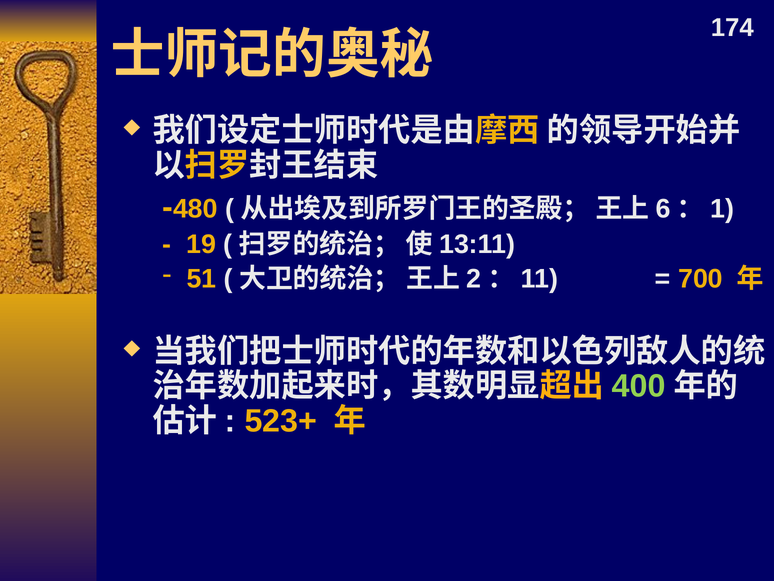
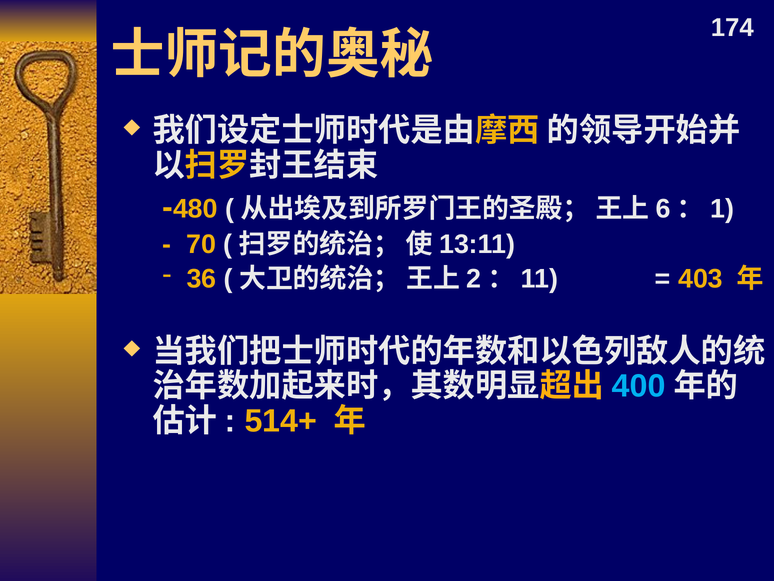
19: 19 -> 70
51: 51 -> 36
700: 700 -> 403
400 colour: light green -> light blue
523+: 523+ -> 514+
